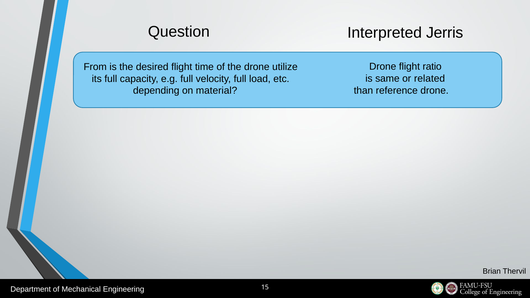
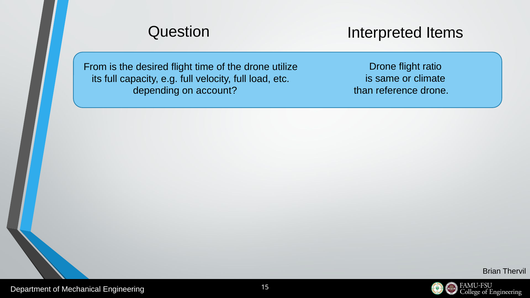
Jerris: Jerris -> Items
related: related -> climate
material: material -> account
